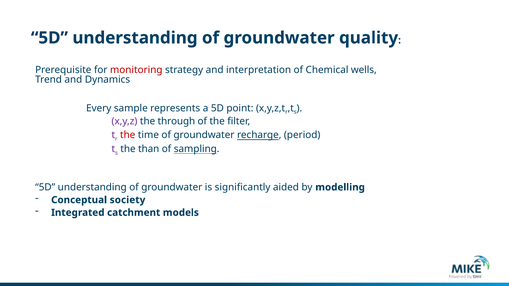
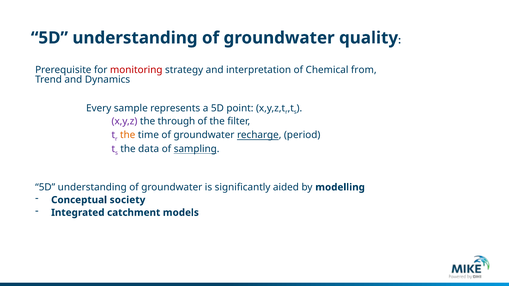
wells: wells -> from
the at (128, 135) colour: red -> orange
than: than -> data
